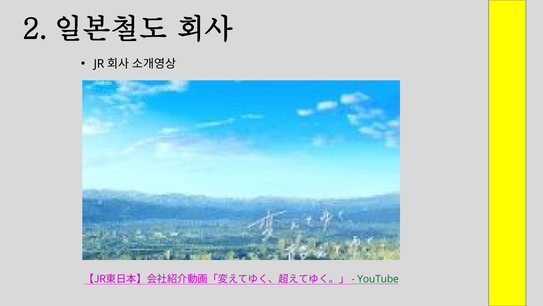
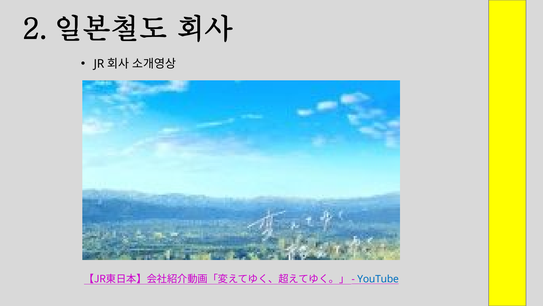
YouTube colour: green -> blue
